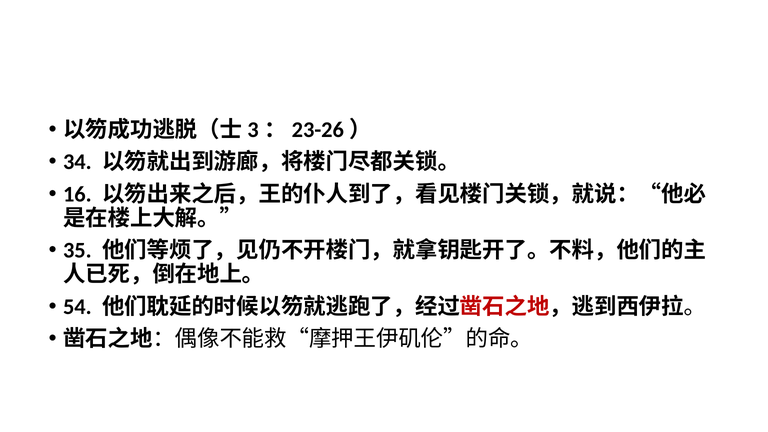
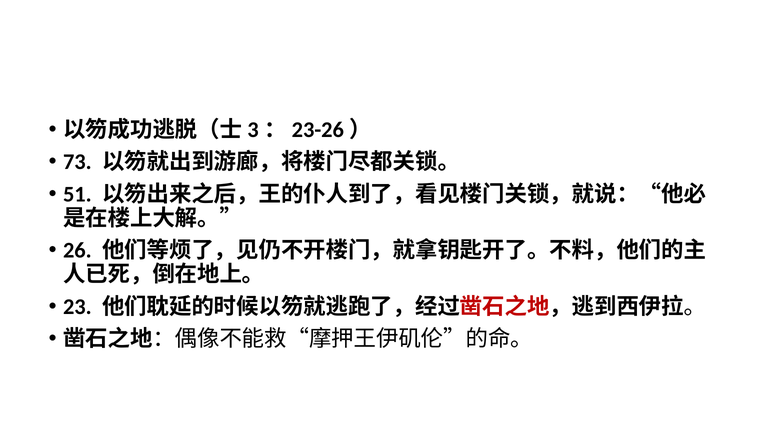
34: 34 -> 73
16: 16 -> 51
35: 35 -> 26
54: 54 -> 23
